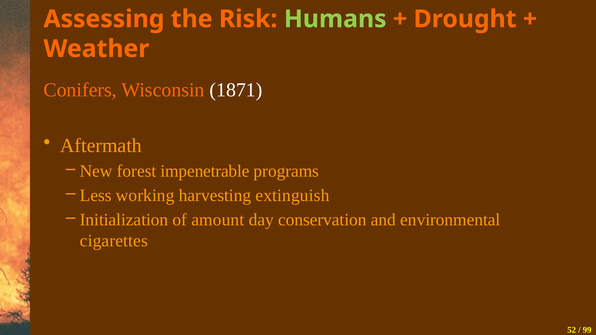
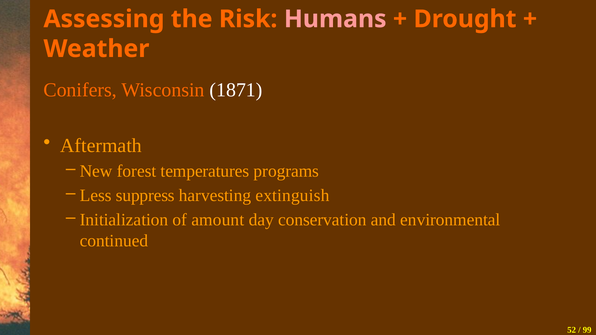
Humans colour: light green -> pink
impenetrable: impenetrable -> temperatures
working: working -> suppress
cigarettes: cigarettes -> continued
